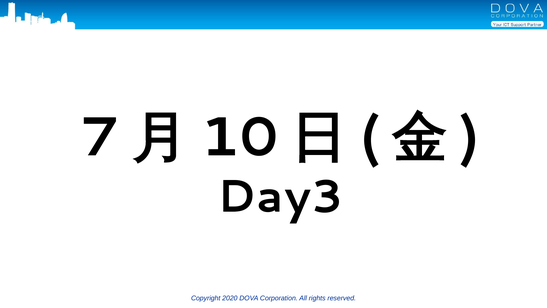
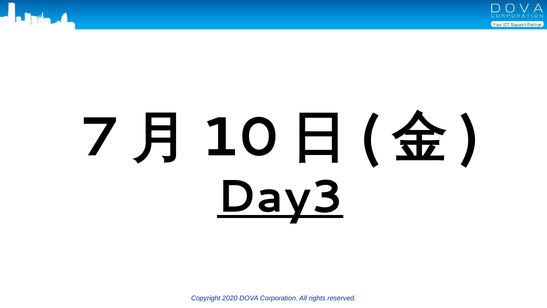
Day3 underline: none -> present
